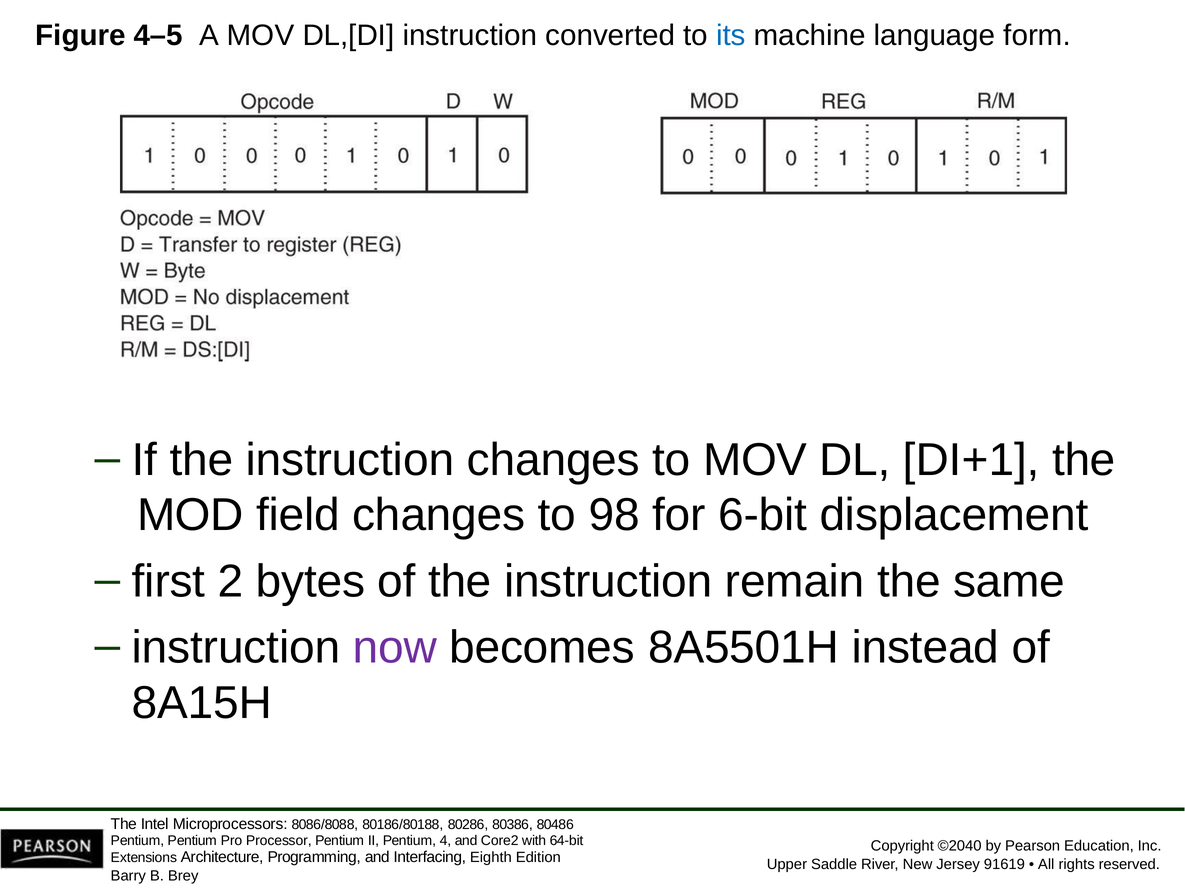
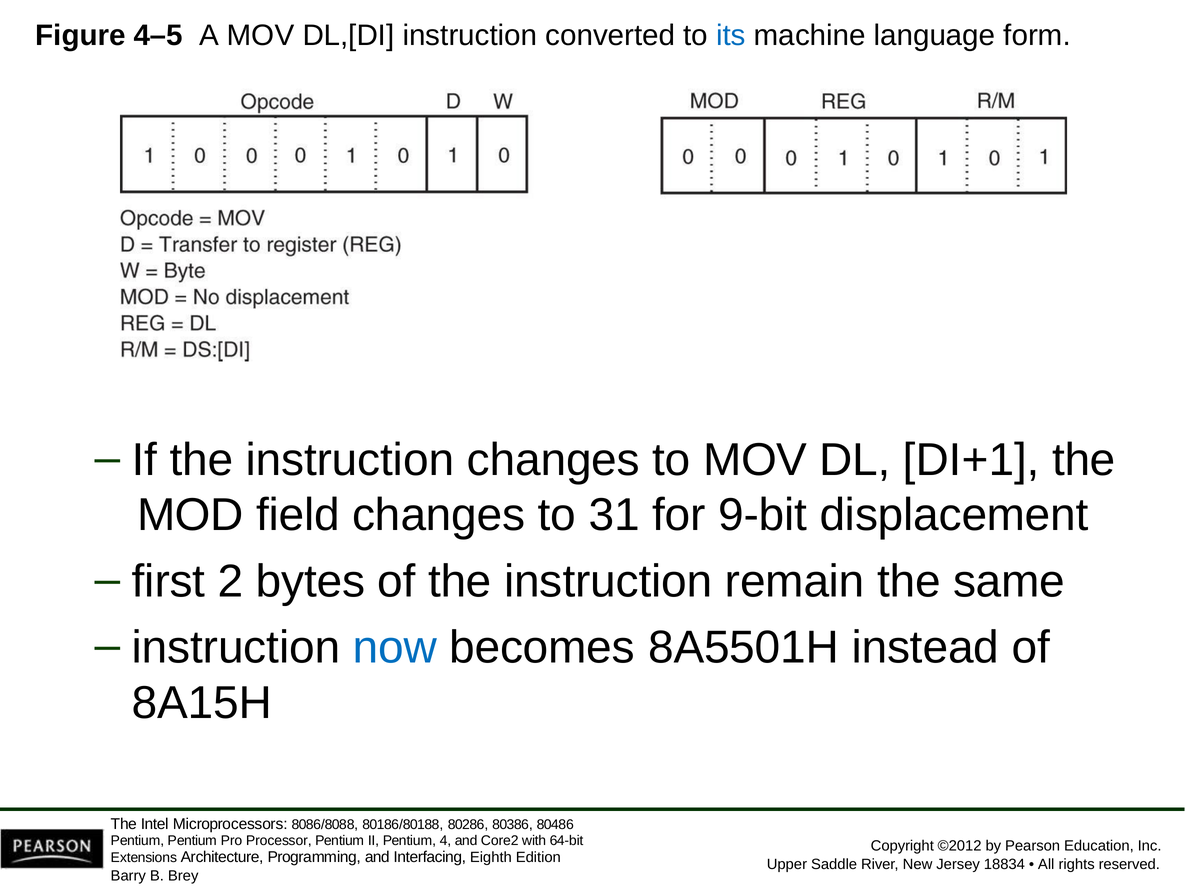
98: 98 -> 31
6-bit: 6-bit -> 9-bit
now colour: purple -> blue
©2040: ©2040 -> ©2012
91619: 91619 -> 18834
